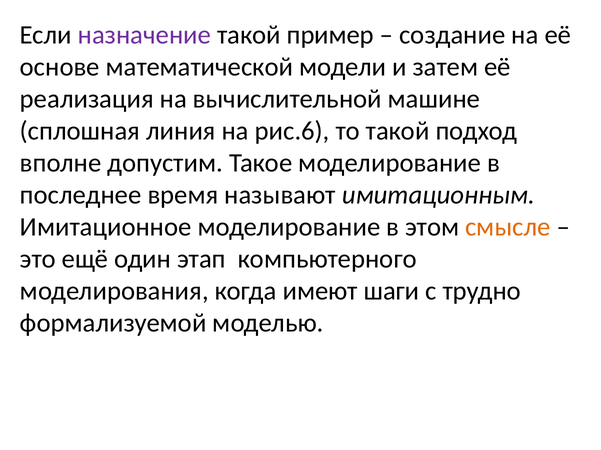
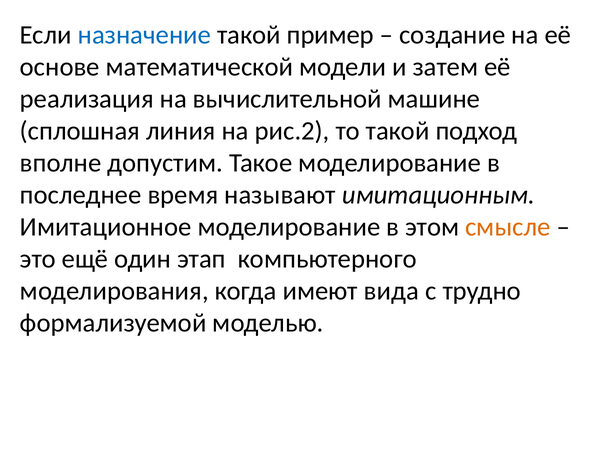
назначение colour: purple -> blue
рис.6: рис.6 -> рис.2
шаги: шаги -> вида
